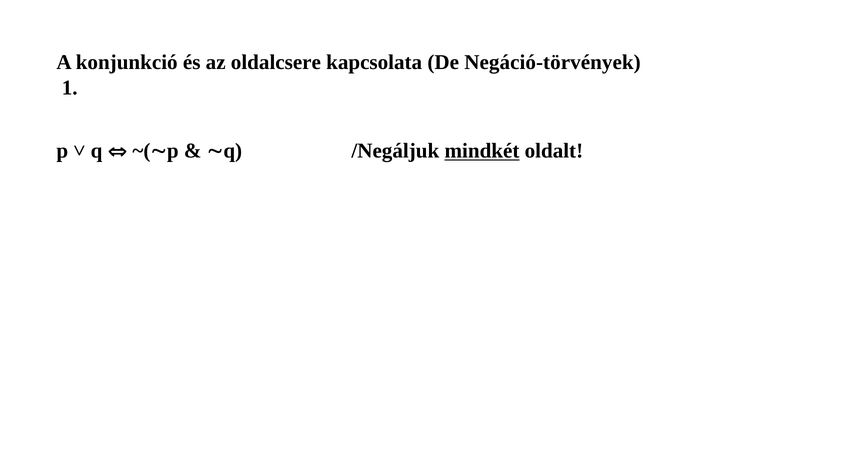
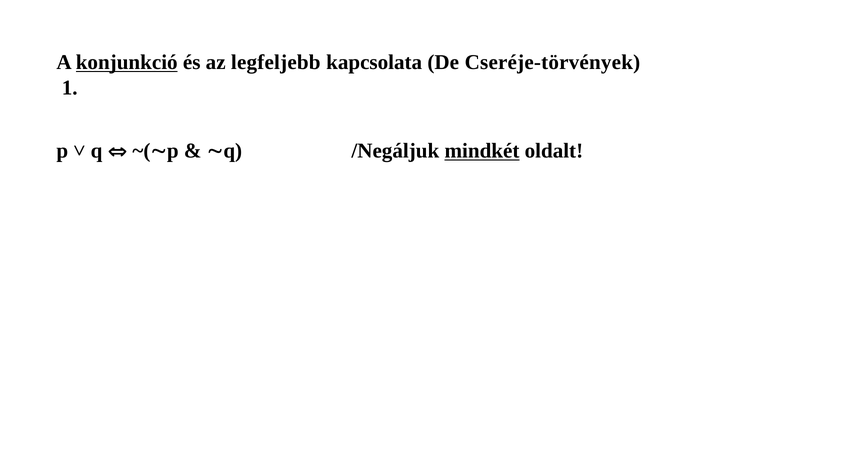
konjunkció underline: none -> present
oldalcsere: oldalcsere -> legfeljebb
Negáció-törvények: Negáció-törvények -> Cseréje-törvények
